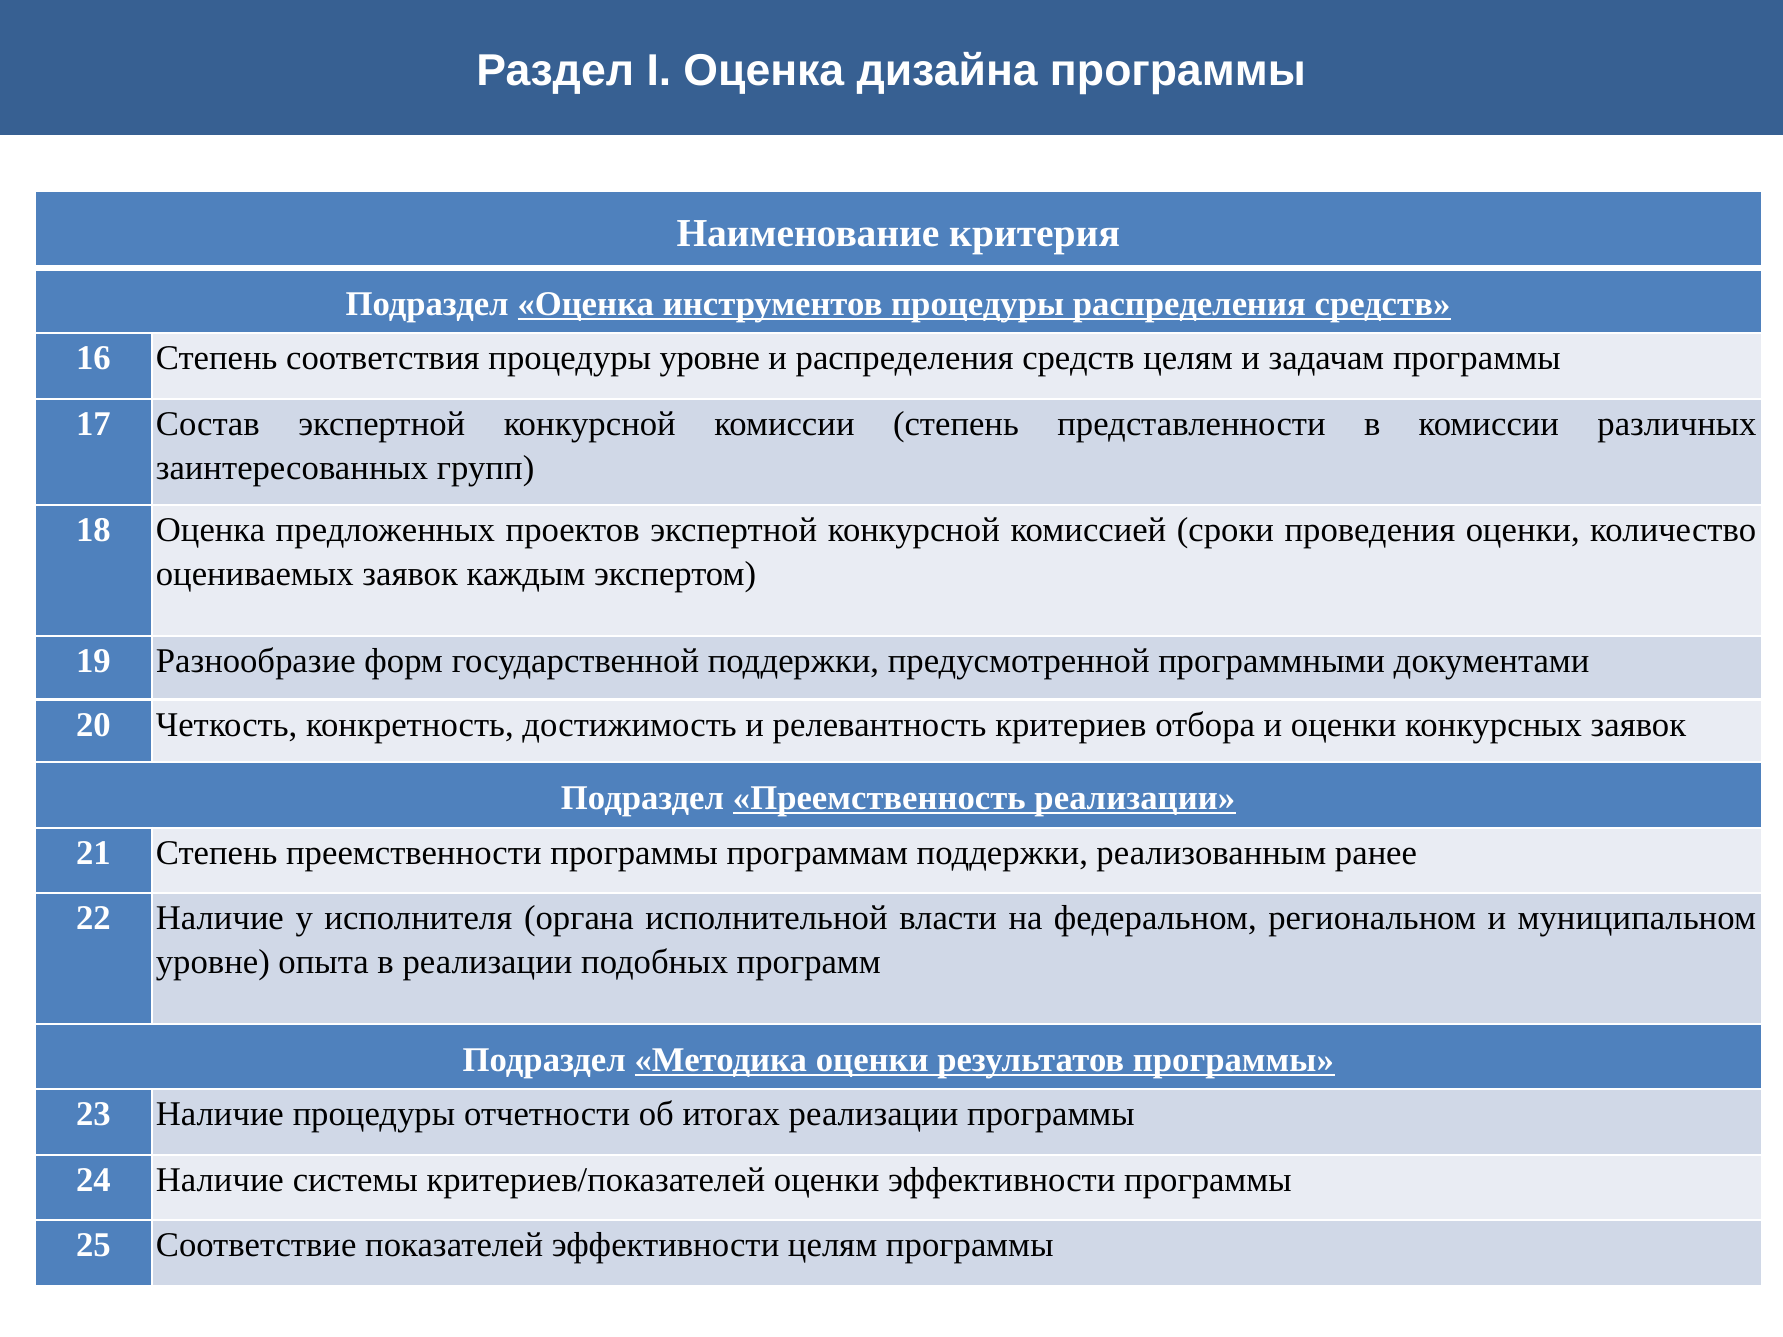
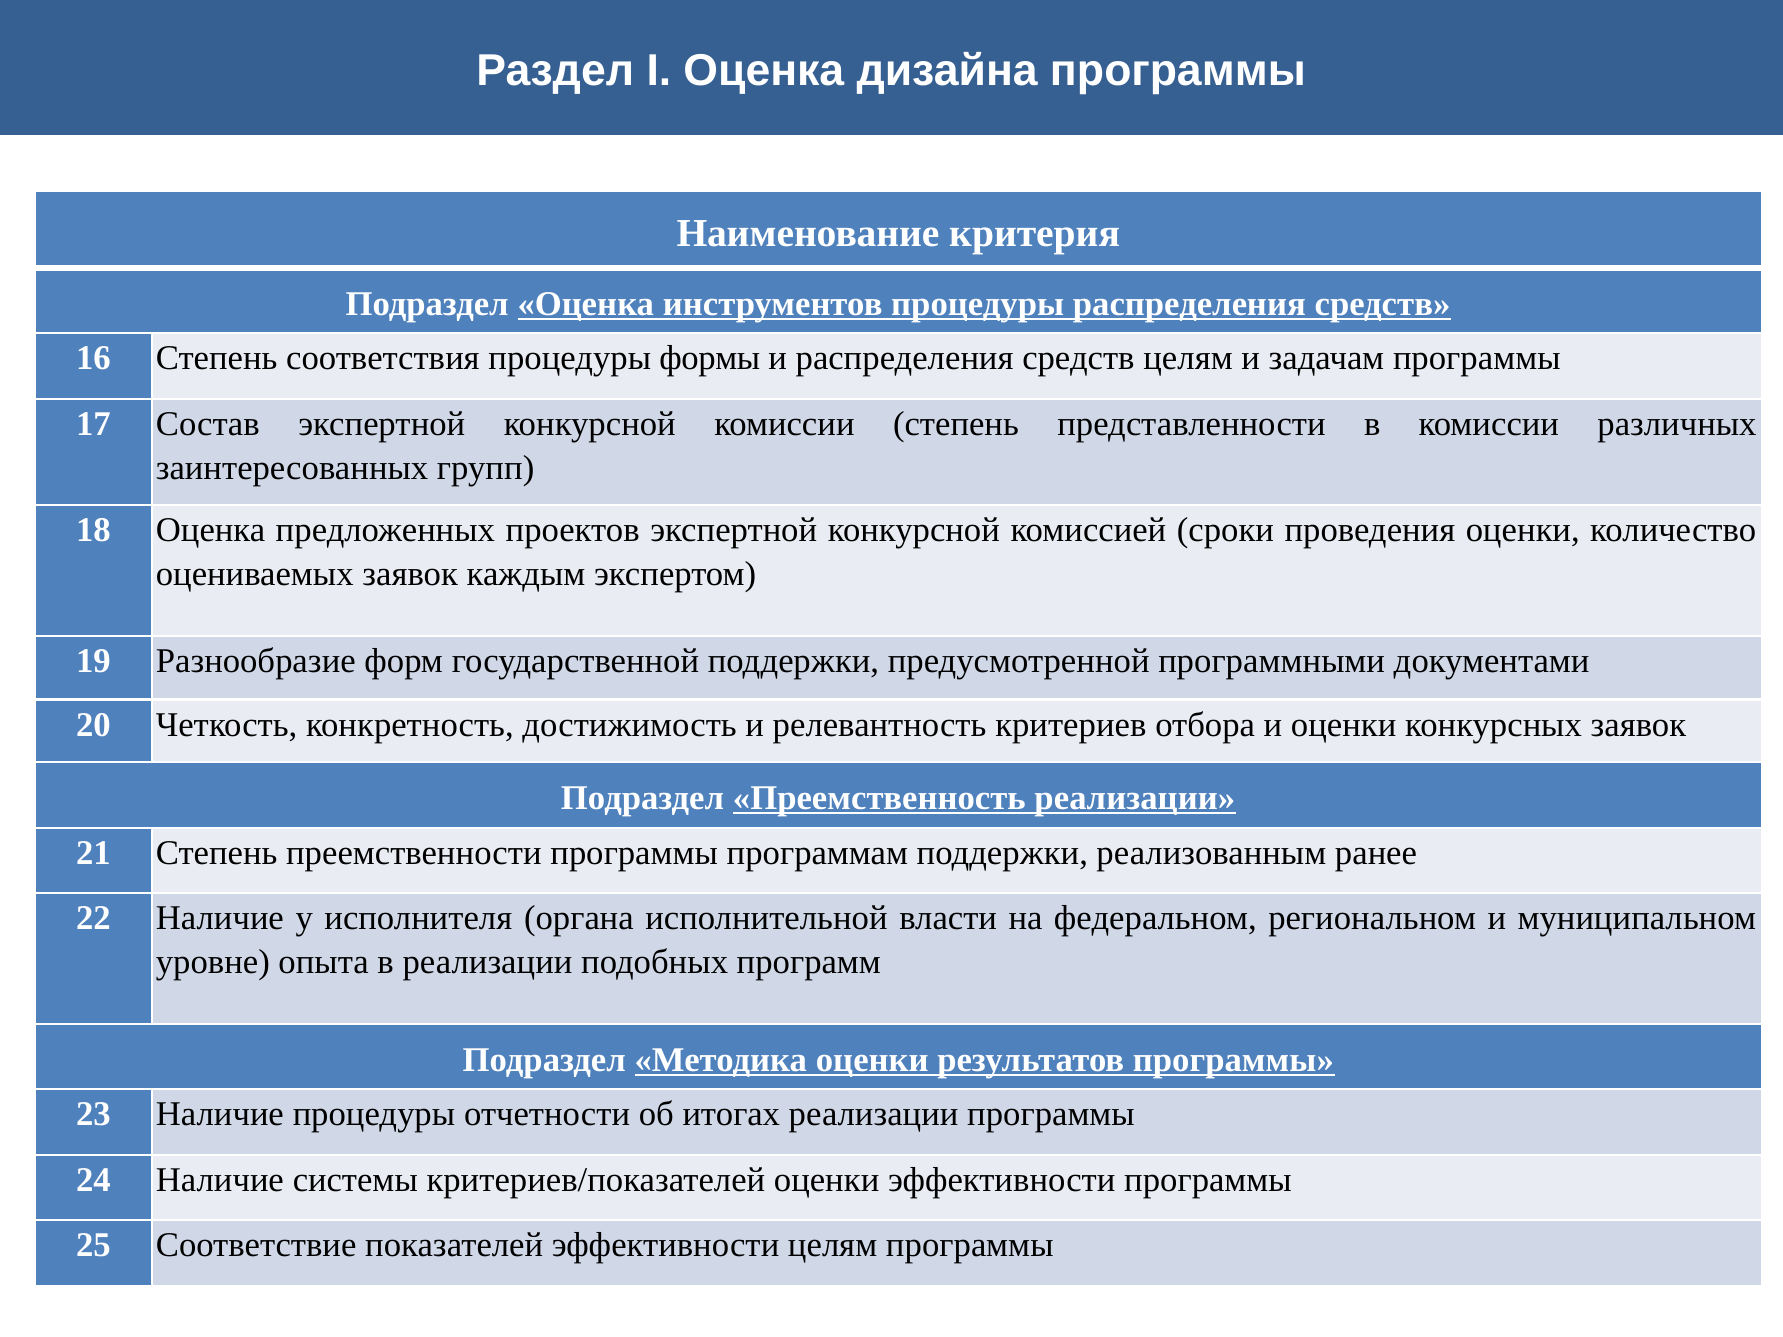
процедуры уровне: уровне -> формы
